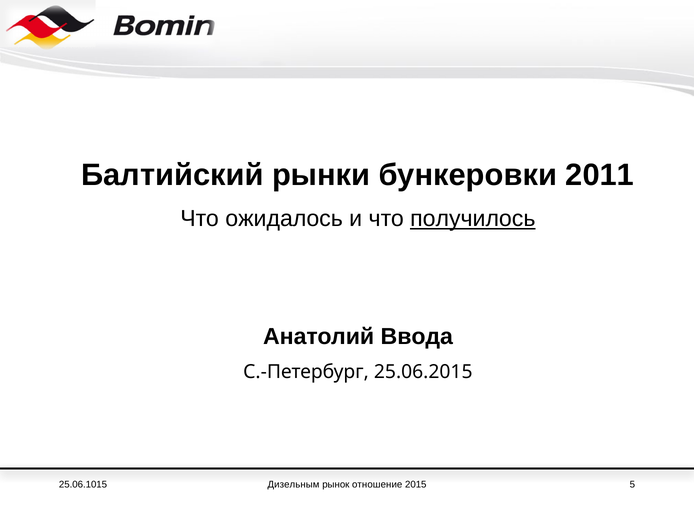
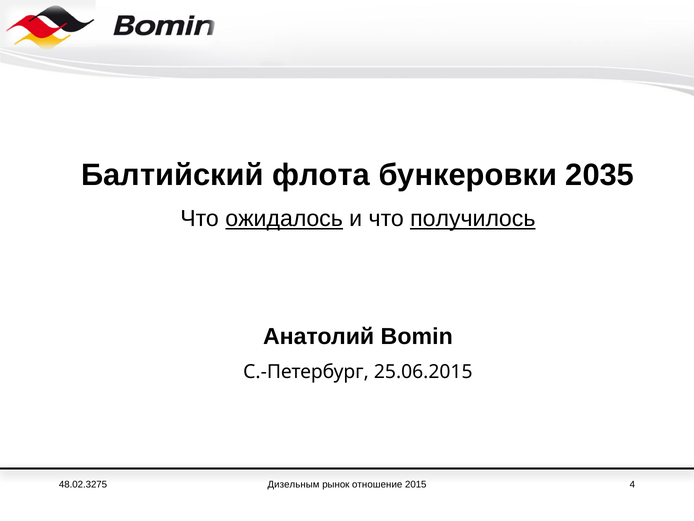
рынки: рынки -> флота
2011: 2011 -> 2035
ожидалось underline: none -> present
Ввода: Ввода -> Bomin
25.06.1015: 25.06.1015 -> 48.02.3275
5: 5 -> 4
